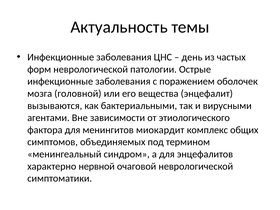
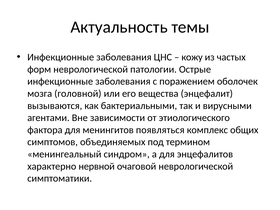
день: день -> кожу
миокардит: миокардит -> появляться
